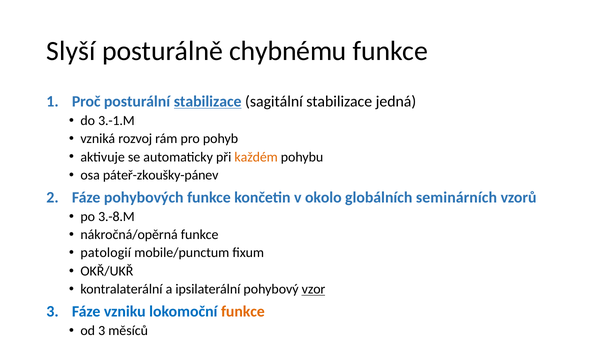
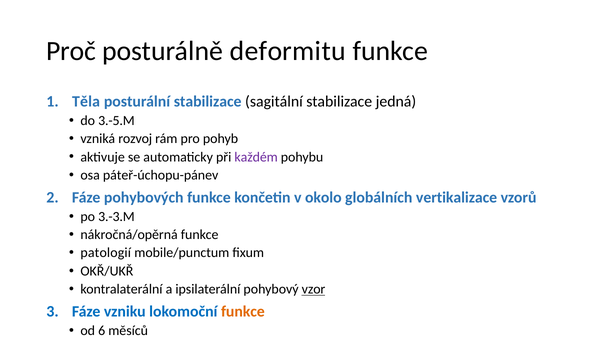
Slyší: Slyší -> Proč
chybnému: chybnému -> deformitu
Proč: Proč -> Těla
stabilizace at (208, 102) underline: present -> none
3.-1.M: 3.-1.M -> 3.-5.M
každém colour: orange -> purple
páteř-zkoušky-pánev: páteř-zkoušky-pánev -> páteř-úchopu-pánev
seminárních: seminárních -> vertikalizace
3.-8.M: 3.-8.M -> 3.-3.M
od 3: 3 -> 6
